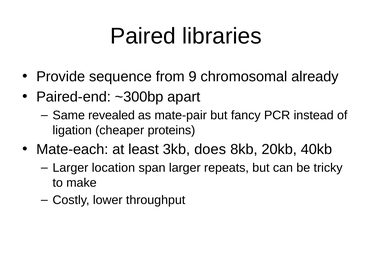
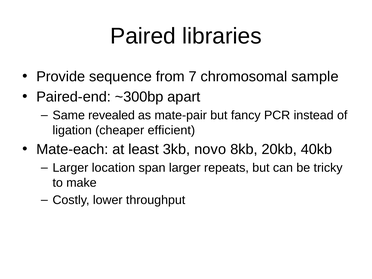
9: 9 -> 7
already: already -> sample
proteins: proteins -> efficient
does: does -> novo
